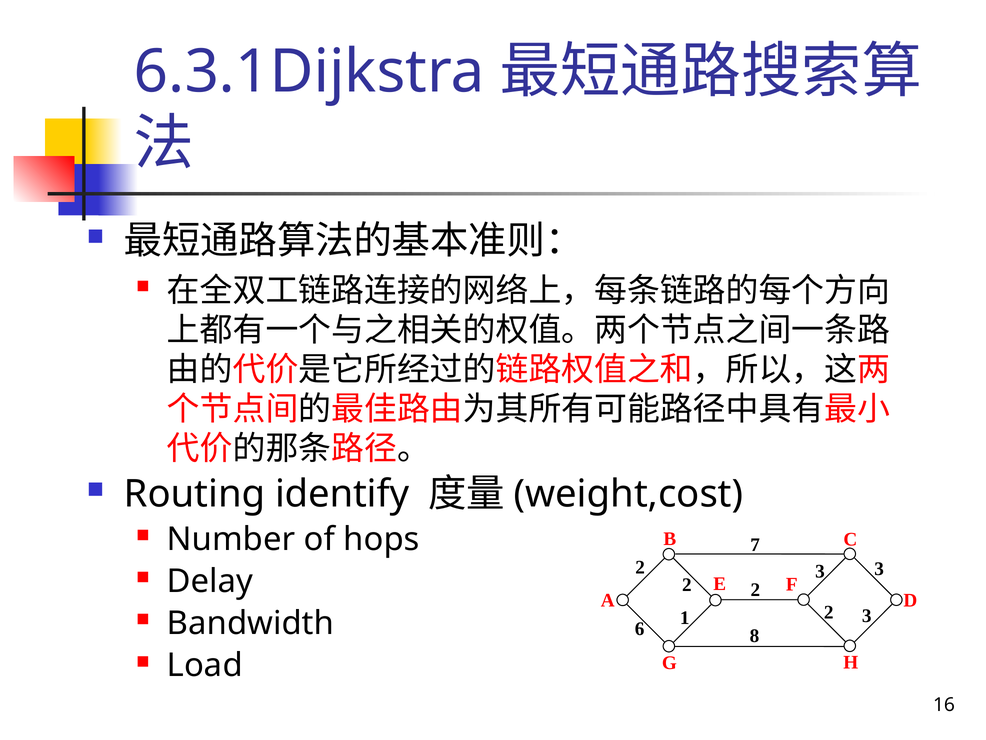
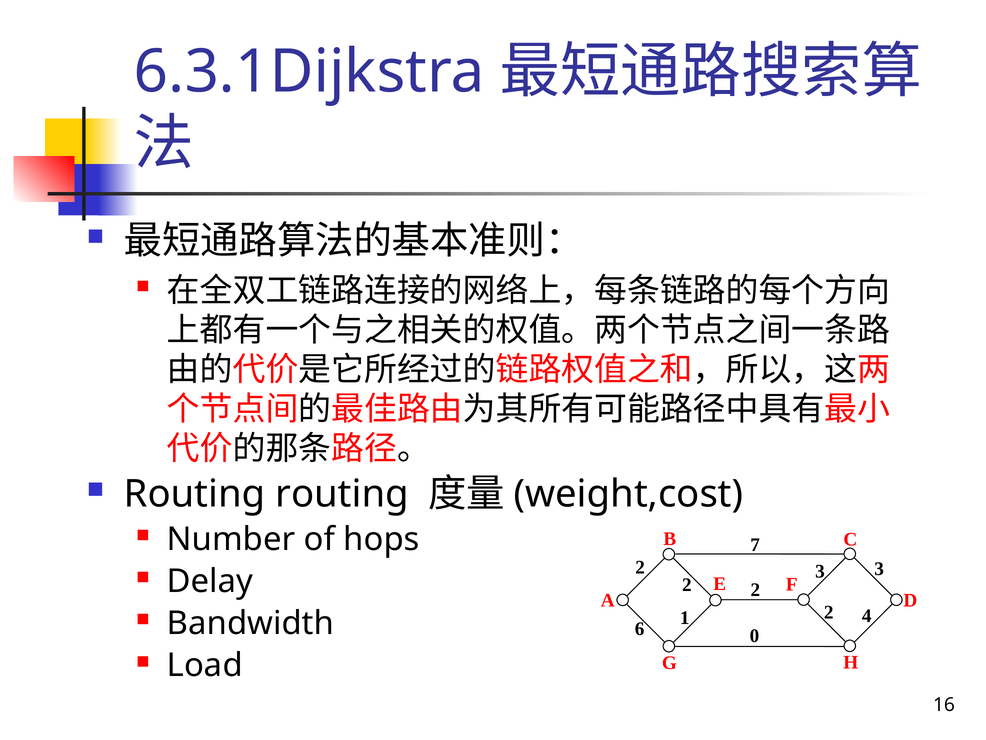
Routing identify: identify -> routing
2 3: 3 -> 4
8: 8 -> 0
